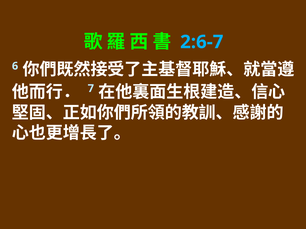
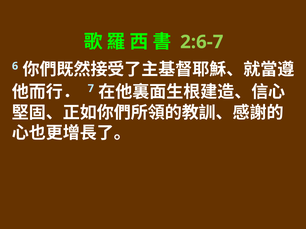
2:6-7 colour: light blue -> light green
